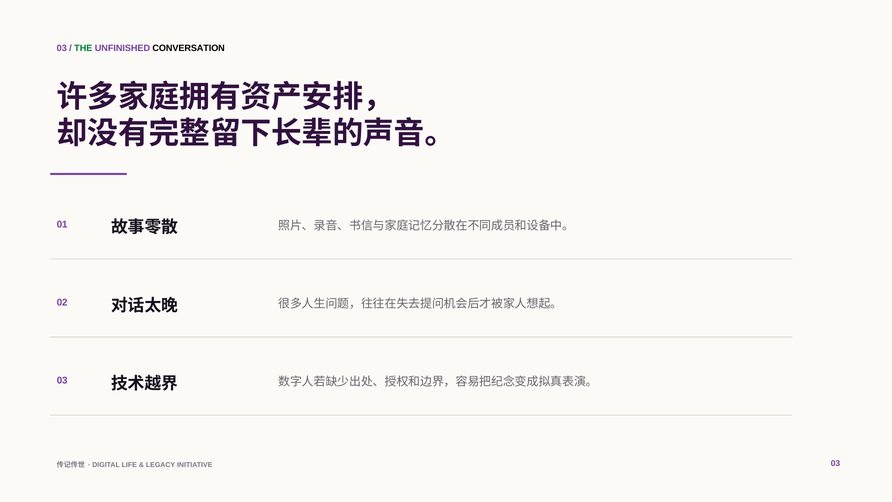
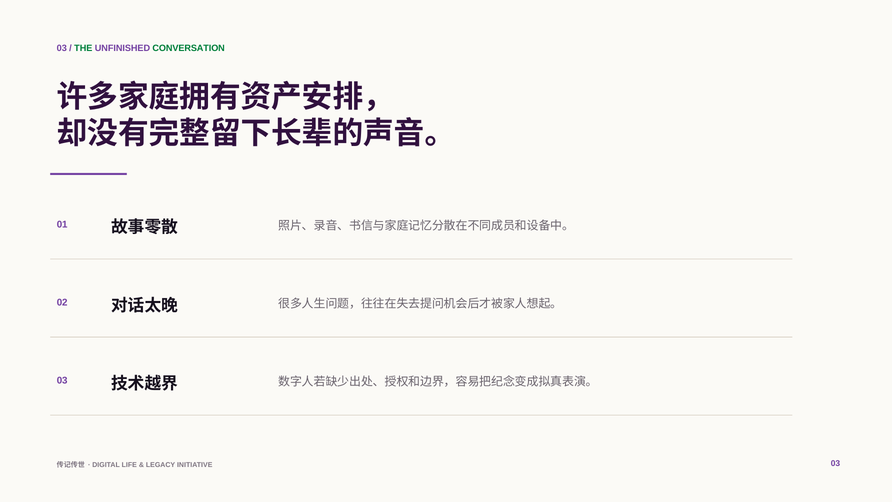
CONVERSATION colour: black -> green
